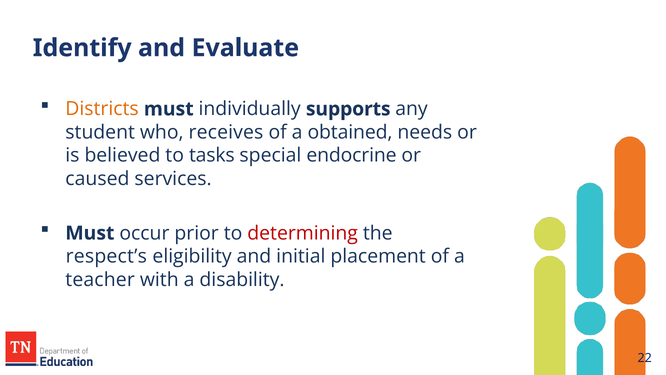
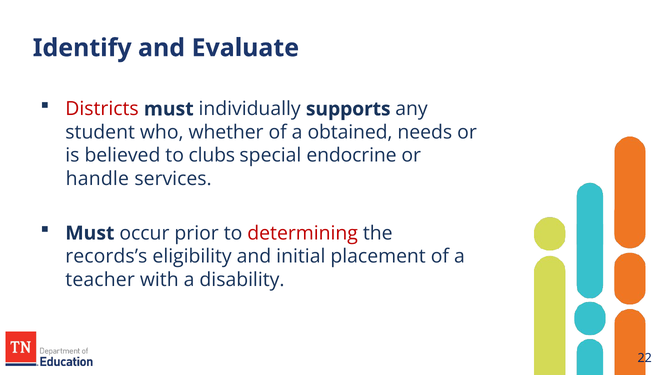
Districts colour: orange -> red
receives: receives -> whether
tasks: tasks -> clubs
caused: caused -> handle
respect’s: respect’s -> records’s
